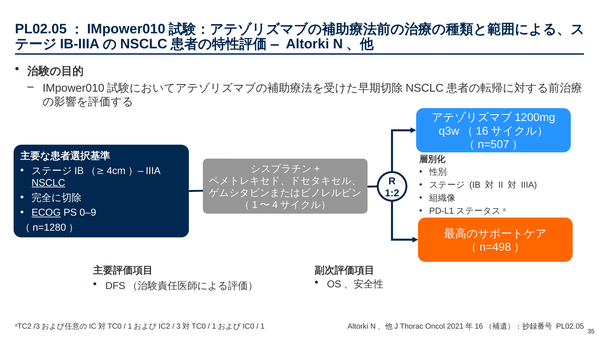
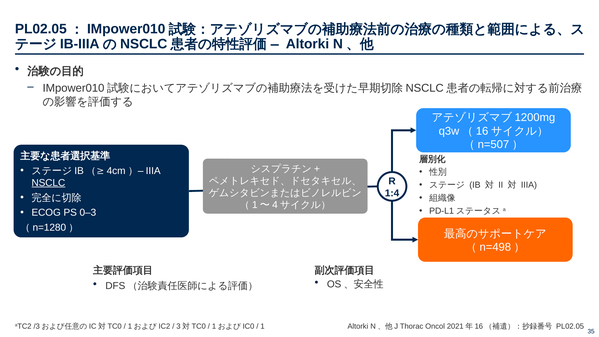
1:2: 1:2 -> 1:4
ECOG underline: present -> none
0–9: 0–9 -> 0–3
